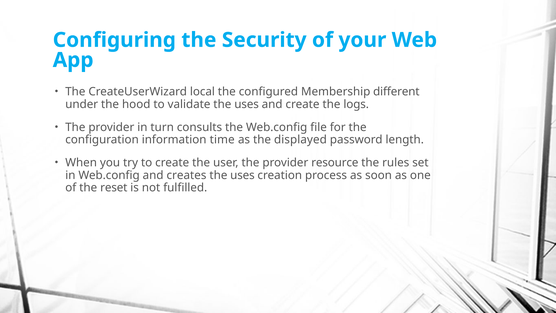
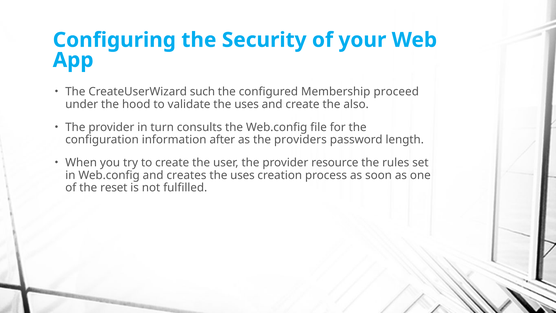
local: local -> such
different: different -> proceed
logs: logs -> also
time: time -> after
displayed: displayed -> providers
